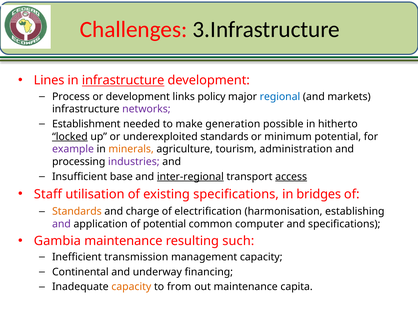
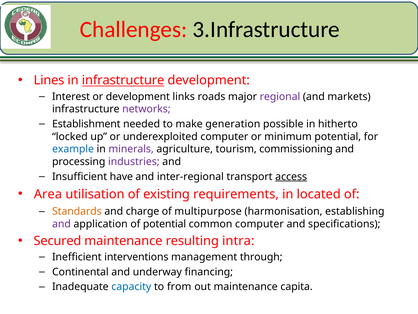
Process: Process -> Interest
policy: policy -> roads
regional colour: blue -> purple
locked underline: present -> none
underexploited standards: standards -> computer
example colour: purple -> blue
minerals colour: orange -> purple
administration: administration -> commissioning
base: base -> have
inter-regional underline: present -> none
Staff: Staff -> Area
existing specifications: specifications -> requirements
bridges: bridges -> located
electrification: electrification -> multipurpose
Gambia: Gambia -> Secured
such: such -> intra
transmission: transmission -> interventions
management capacity: capacity -> through
capacity at (131, 286) colour: orange -> blue
